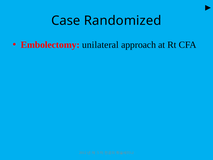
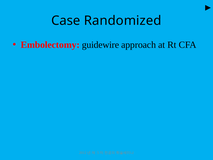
unilateral: unilateral -> guidewire
